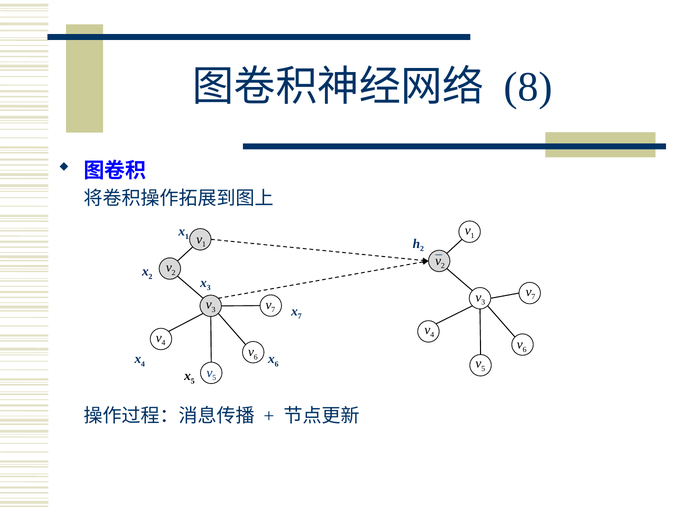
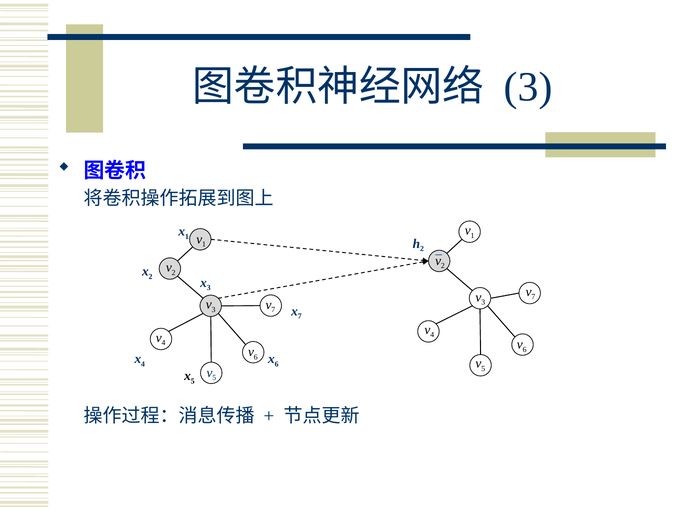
8 at (528, 87): 8 -> 3
